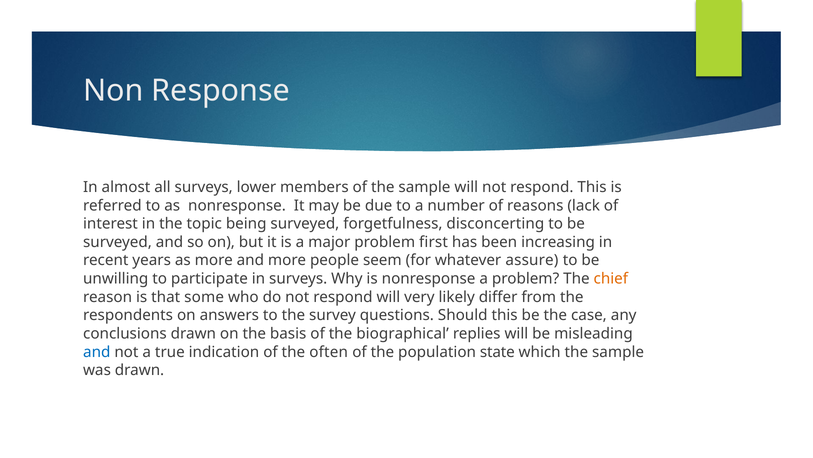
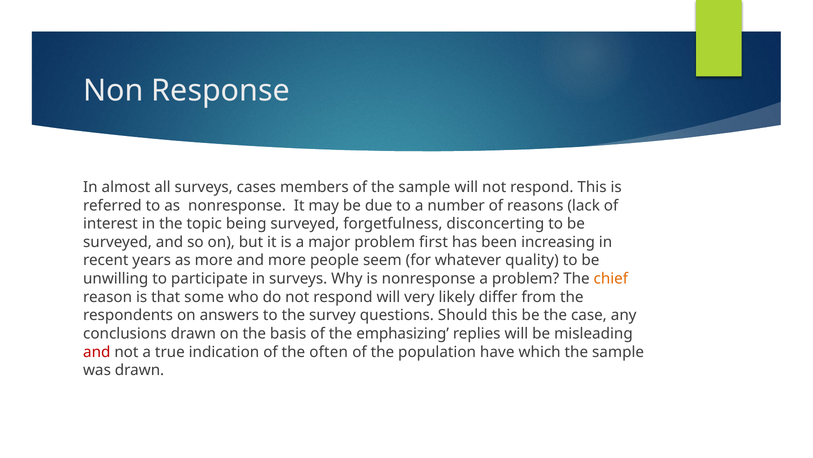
lower: lower -> cases
assure: assure -> quality
biographical: biographical -> emphasizing
and at (97, 352) colour: blue -> red
state: state -> have
